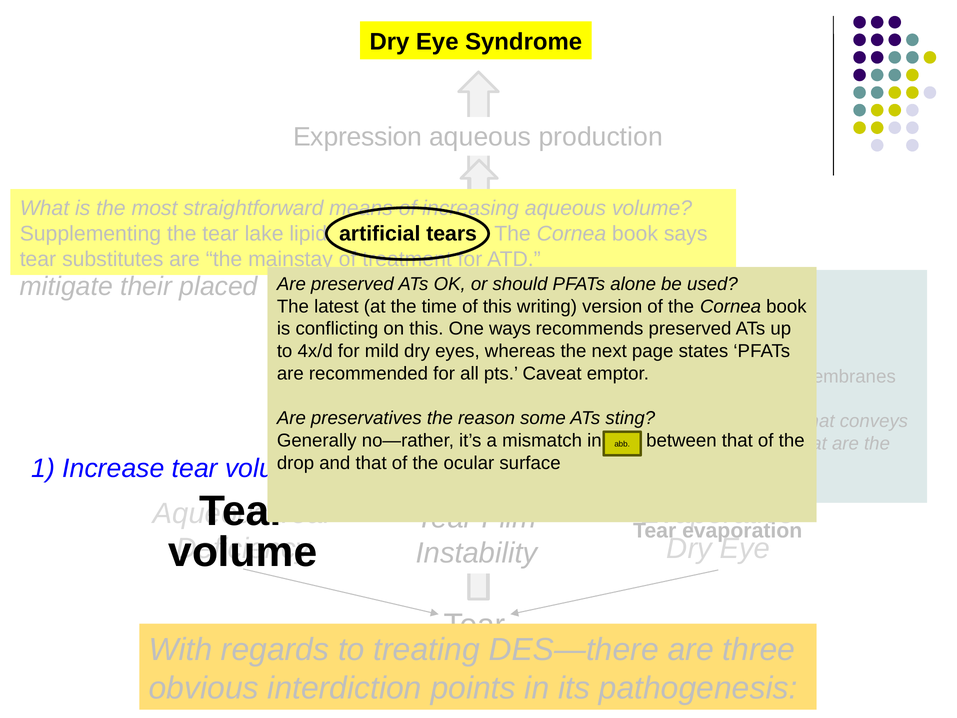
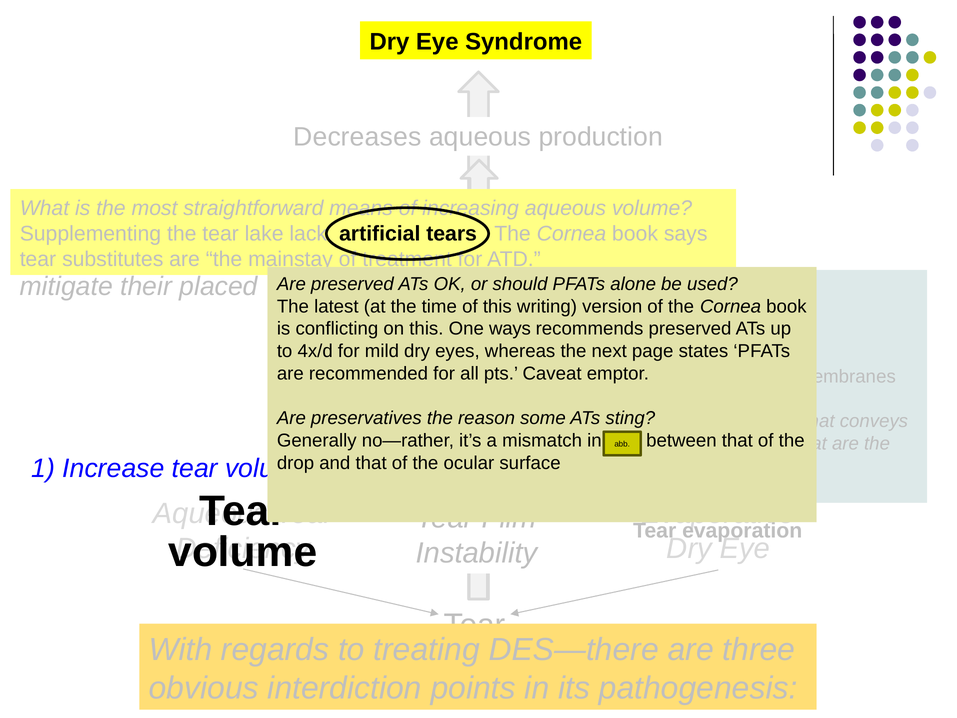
Expression: Expression -> Decreases
lipid: lipid -> lack
